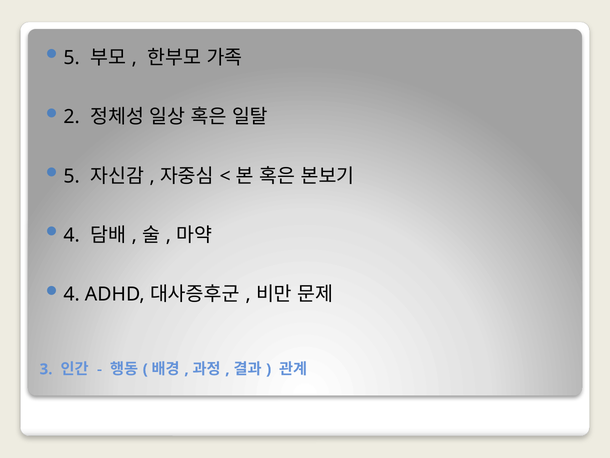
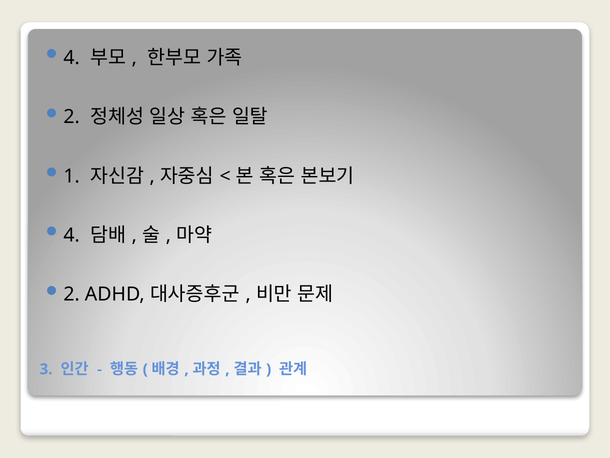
5 at (72, 58): 5 -> 4
5 at (72, 176): 5 -> 1
4 at (72, 294): 4 -> 2
